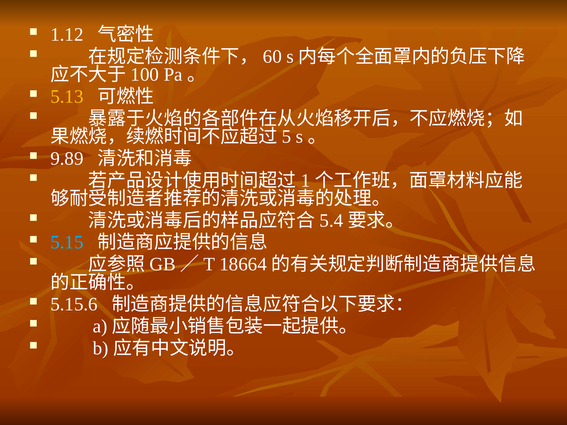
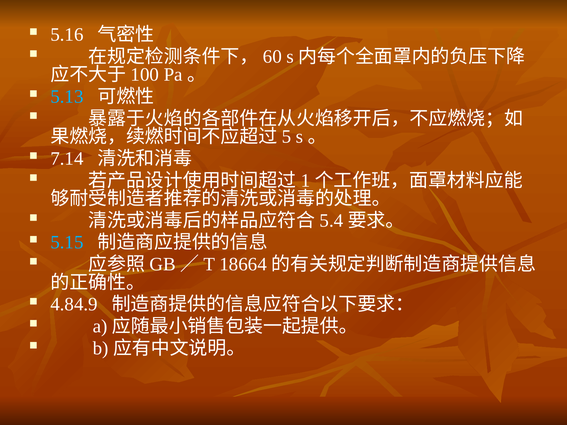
1.12: 1.12 -> 5.16
5.13 colour: yellow -> light blue
9.89: 9.89 -> 7.14
5.15.6: 5.15.6 -> 4.84.9
